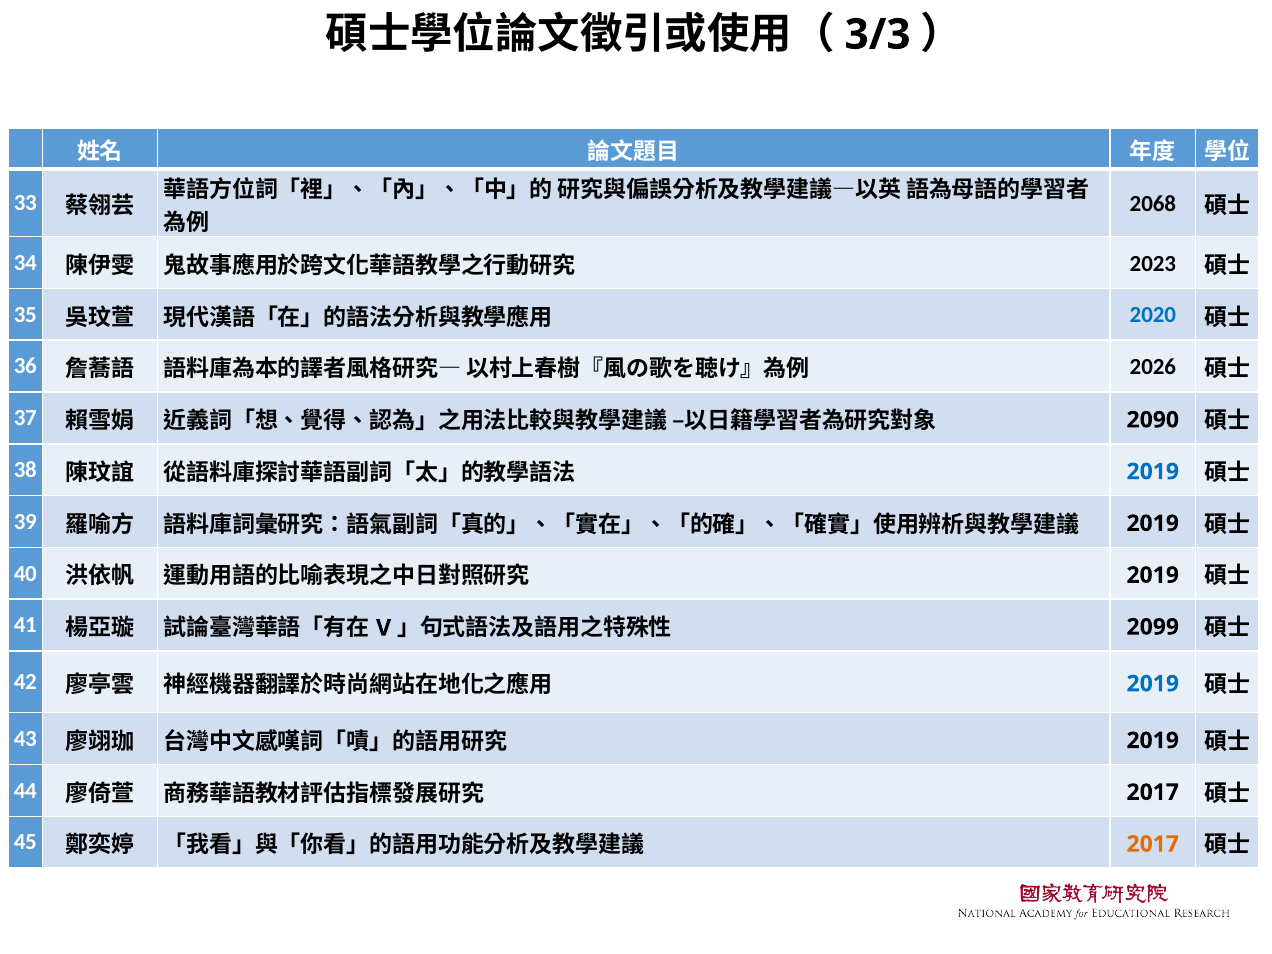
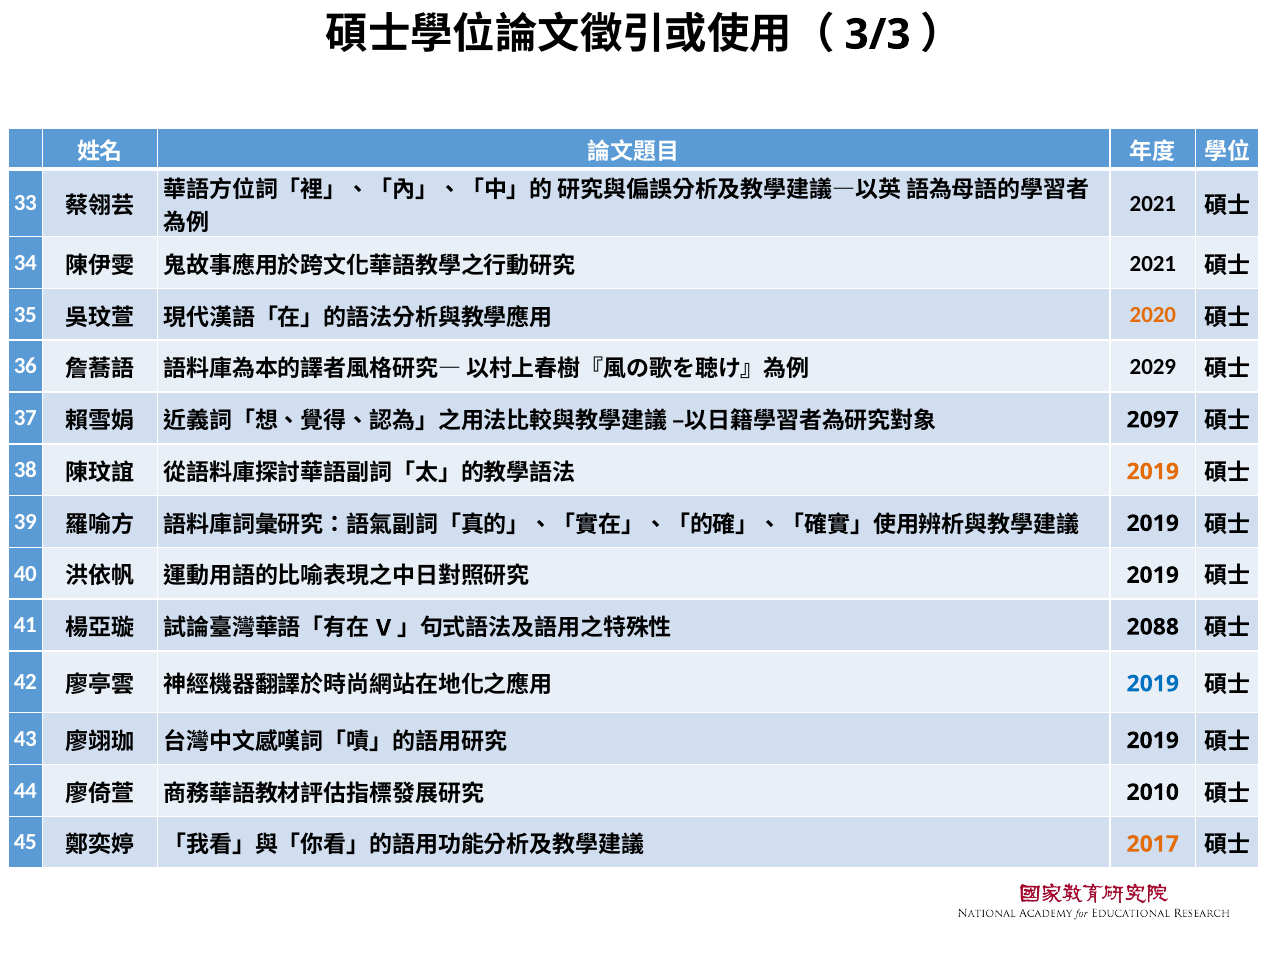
2068 at (1153, 204): 2068 -> 2021
2023 at (1153, 263): 2023 -> 2021
2020 colour: blue -> orange
2026: 2026 -> 2029
2090: 2090 -> 2097
2019 at (1153, 472) colour: blue -> orange
2099: 2099 -> 2088
2017 at (1153, 792): 2017 -> 2010
